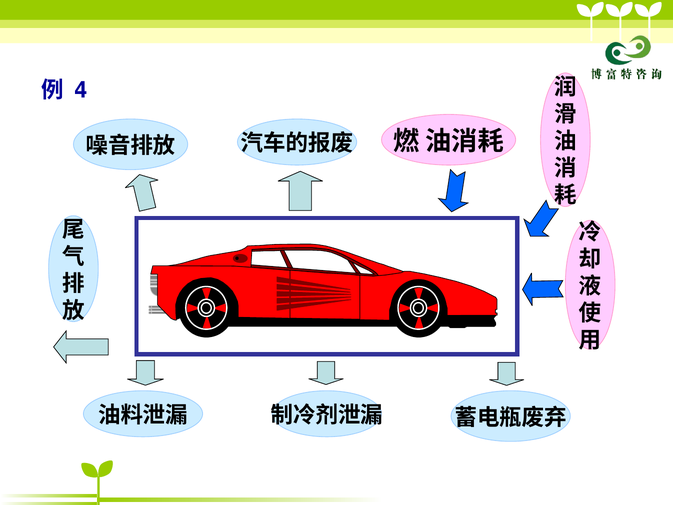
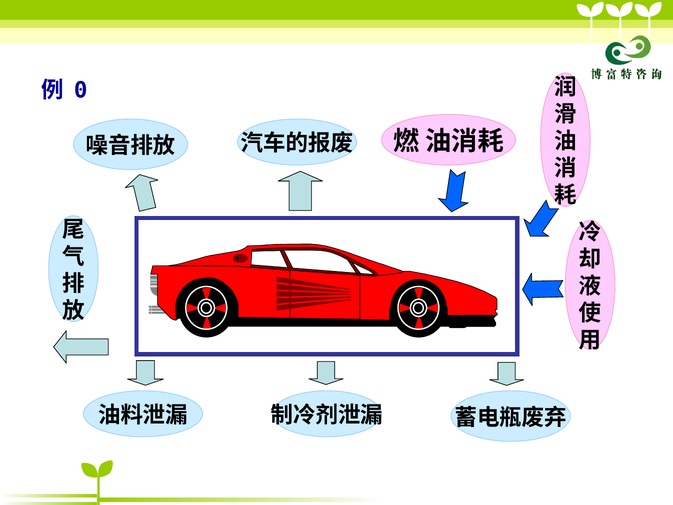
4: 4 -> 0
